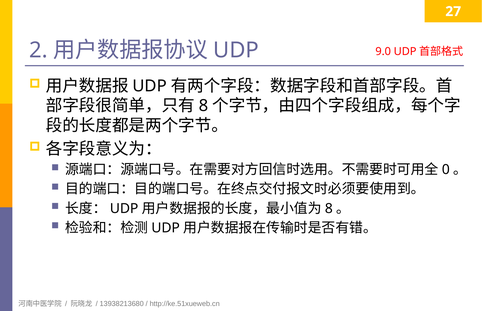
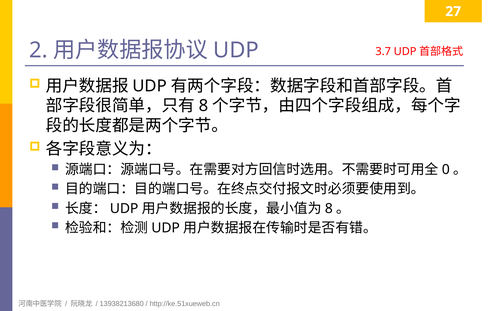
9.0: 9.0 -> 3.7
